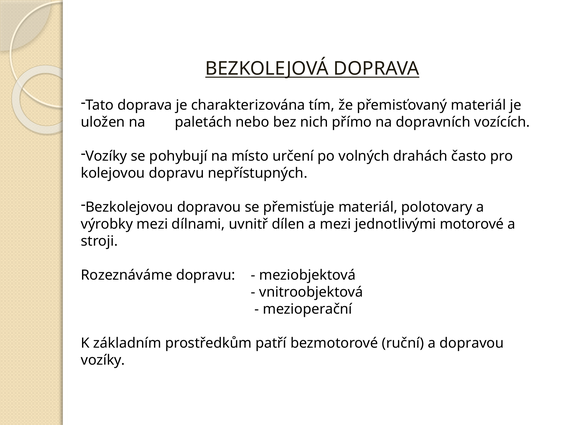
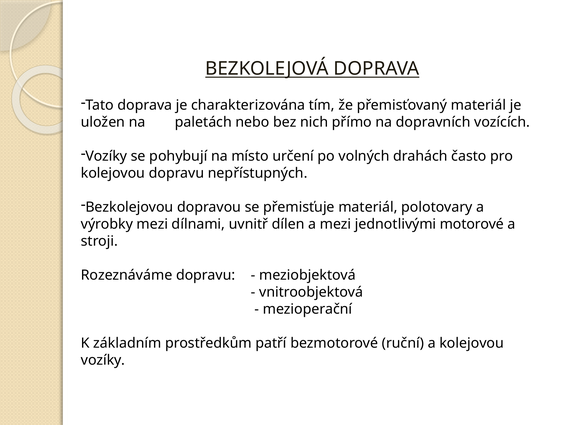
a dopravou: dopravou -> kolejovou
